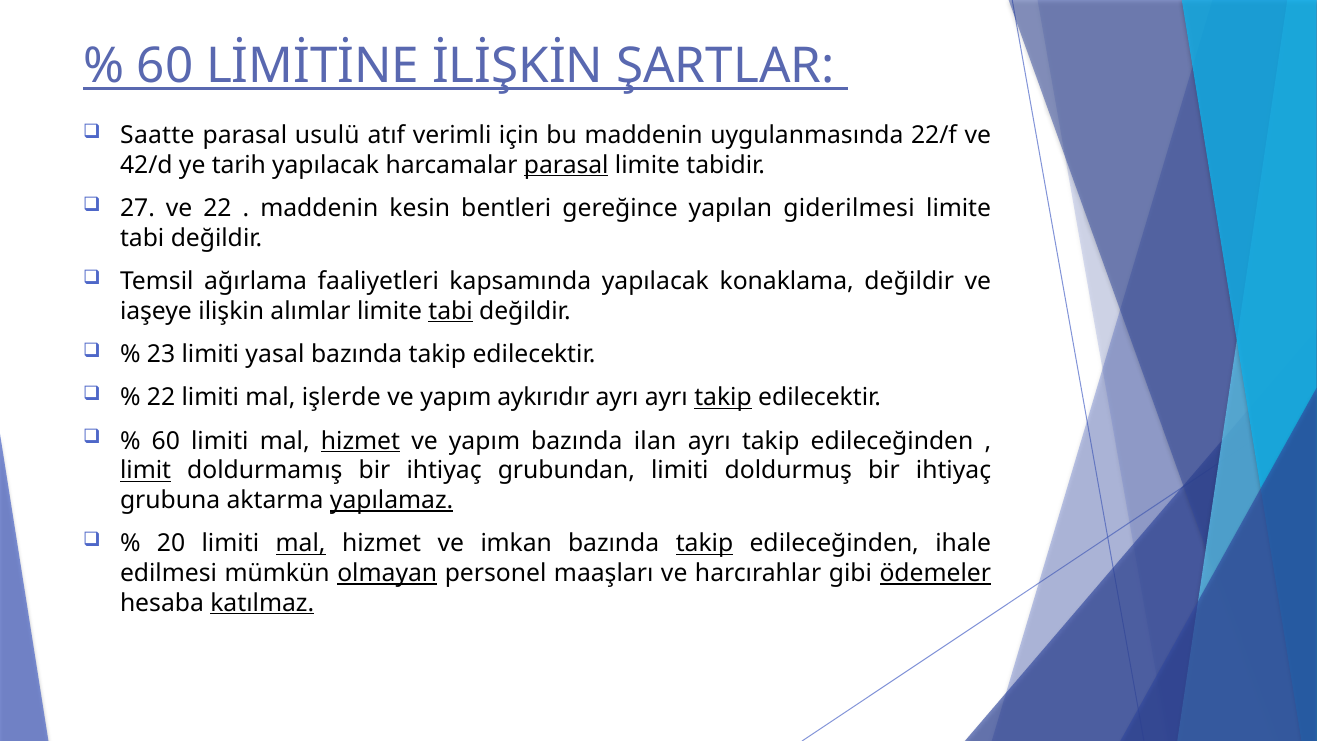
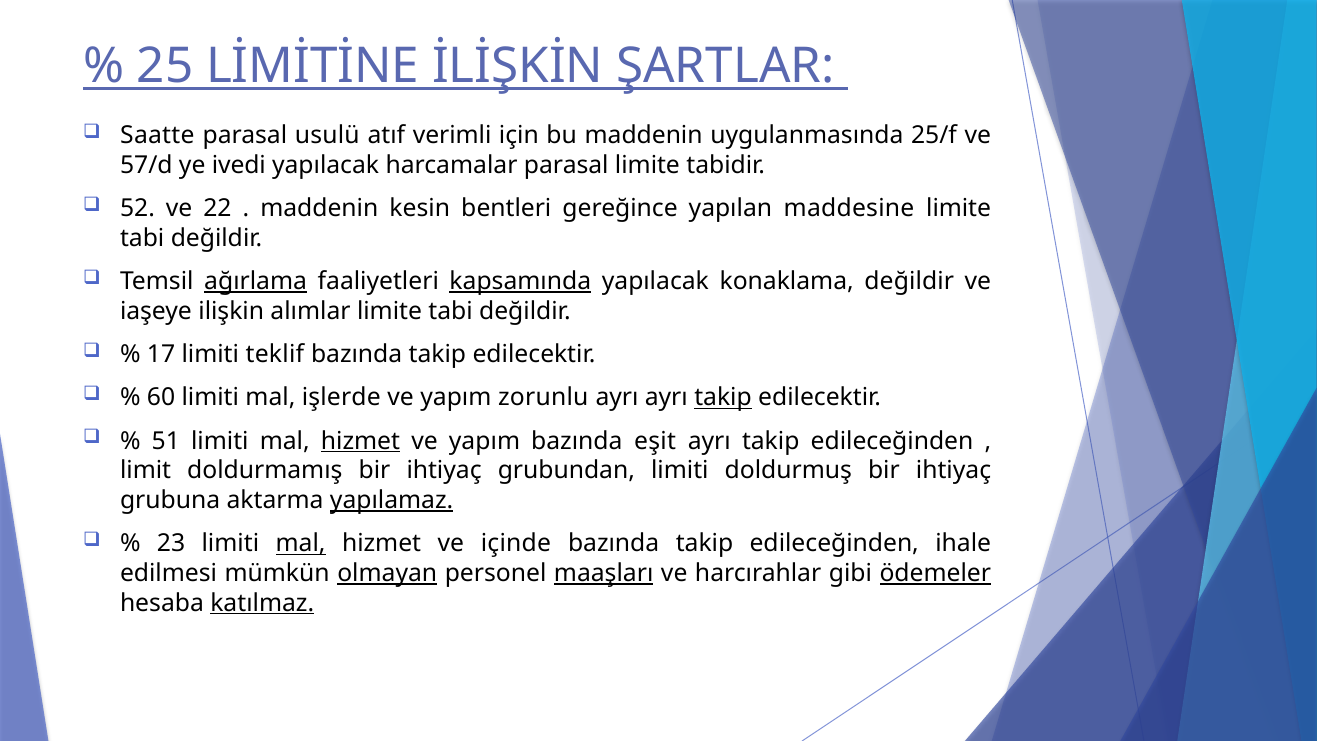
60 at (165, 66): 60 -> 25
22/f: 22/f -> 25/f
42/d: 42/d -> 57/d
tarih: tarih -> ivedi
parasal at (566, 165) underline: present -> none
27: 27 -> 52
giderilmesi: giderilmesi -> maddesine
ağırlama underline: none -> present
kapsamında underline: none -> present
tabi at (451, 311) underline: present -> none
23: 23 -> 17
yasal: yasal -> teklif
22 at (161, 398): 22 -> 60
aykırıdır: aykırıdır -> zorunlu
60 at (166, 441): 60 -> 51
ilan: ilan -> eşit
limit underline: present -> none
20: 20 -> 23
imkan: imkan -> içinde
takip at (705, 544) underline: present -> none
maaşları underline: none -> present
